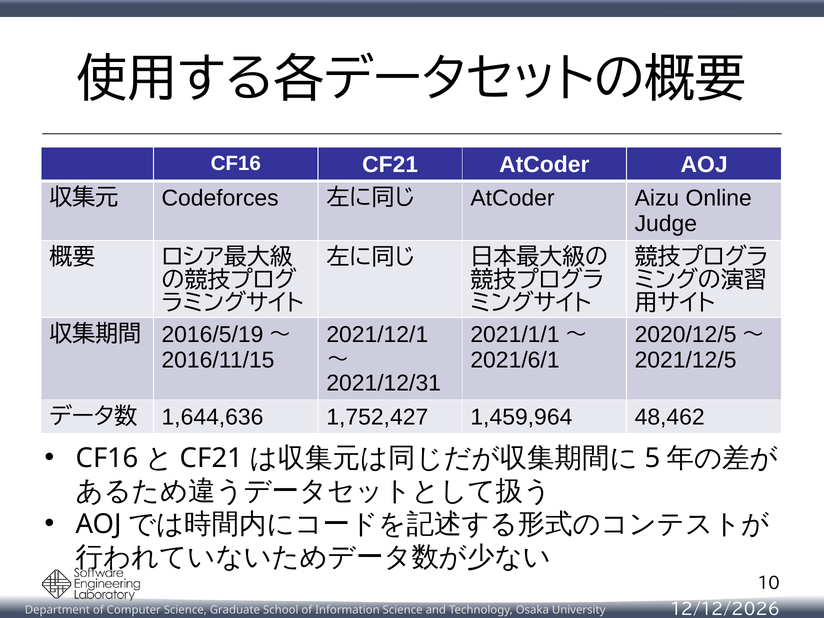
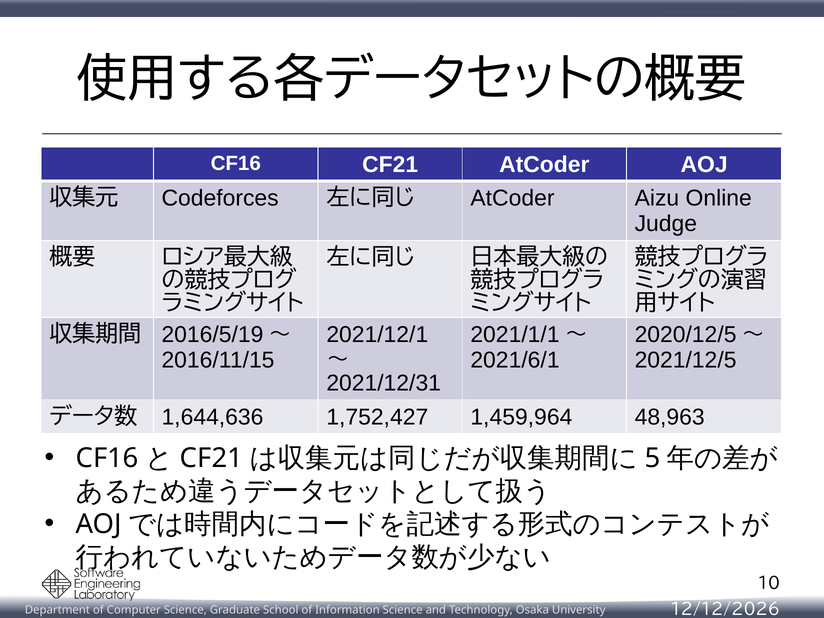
48,462: 48,462 -> 48,963
